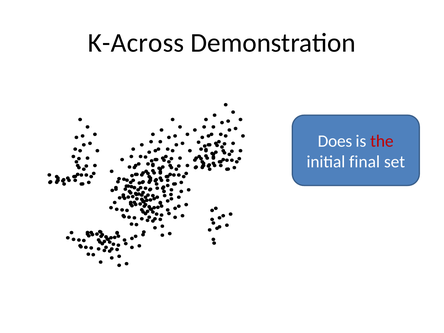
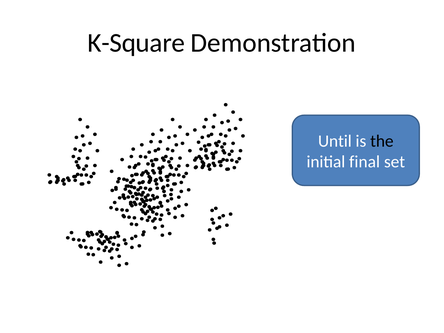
K-Across: K-Across -> K-Square
Does: Does -> Until
the colour: red -> black
